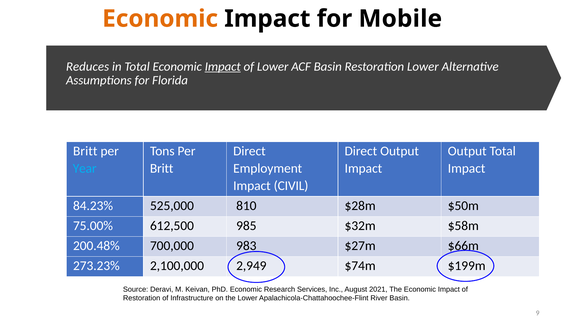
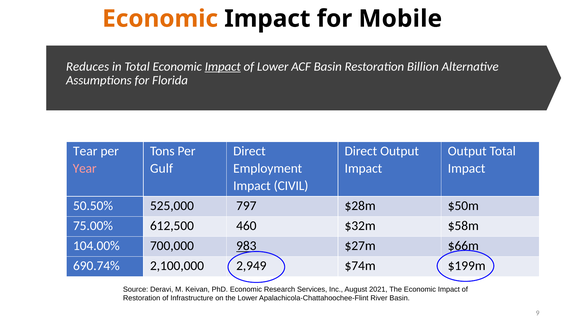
Restoration Lower: Lower -> Billion
Britt at (85, 151): Britt -> Tear
Year colour: light blue -> pink
Britt at (162, 169): Britt -> Gulf
84.23%: 84.23% -> 50.50%
810: 810 -> 797
985: 985 -> 460
200.48%: 200.48% -> 104.00%
983 underline: none -> present
273.23%: 273.23% -> 690.74%
